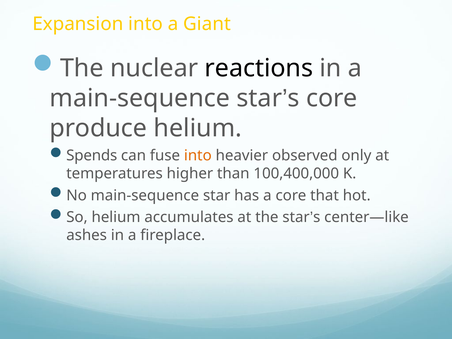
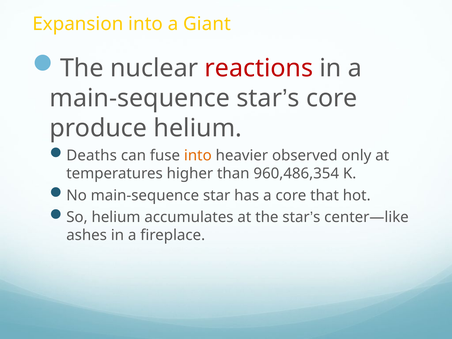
reactions colour: black -> red
Spends: Spends -> Deaths
100,400,000: 100,400,000 -> 960,486,354
